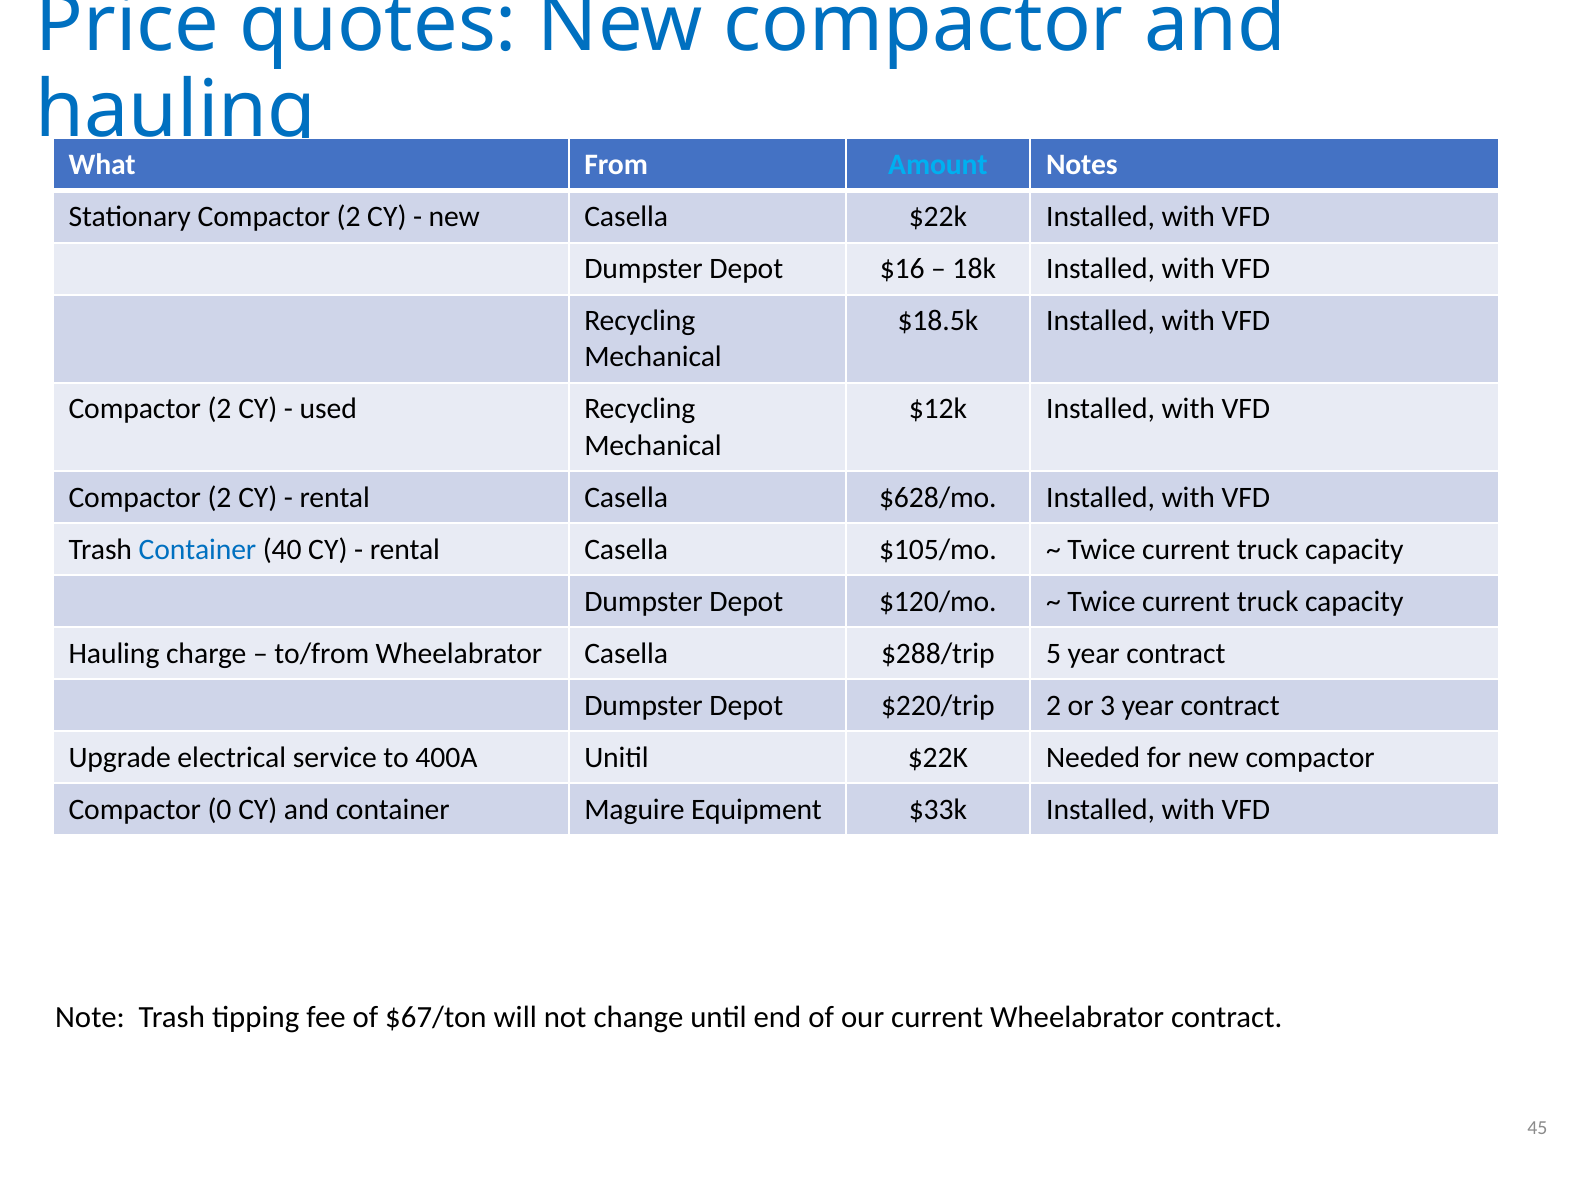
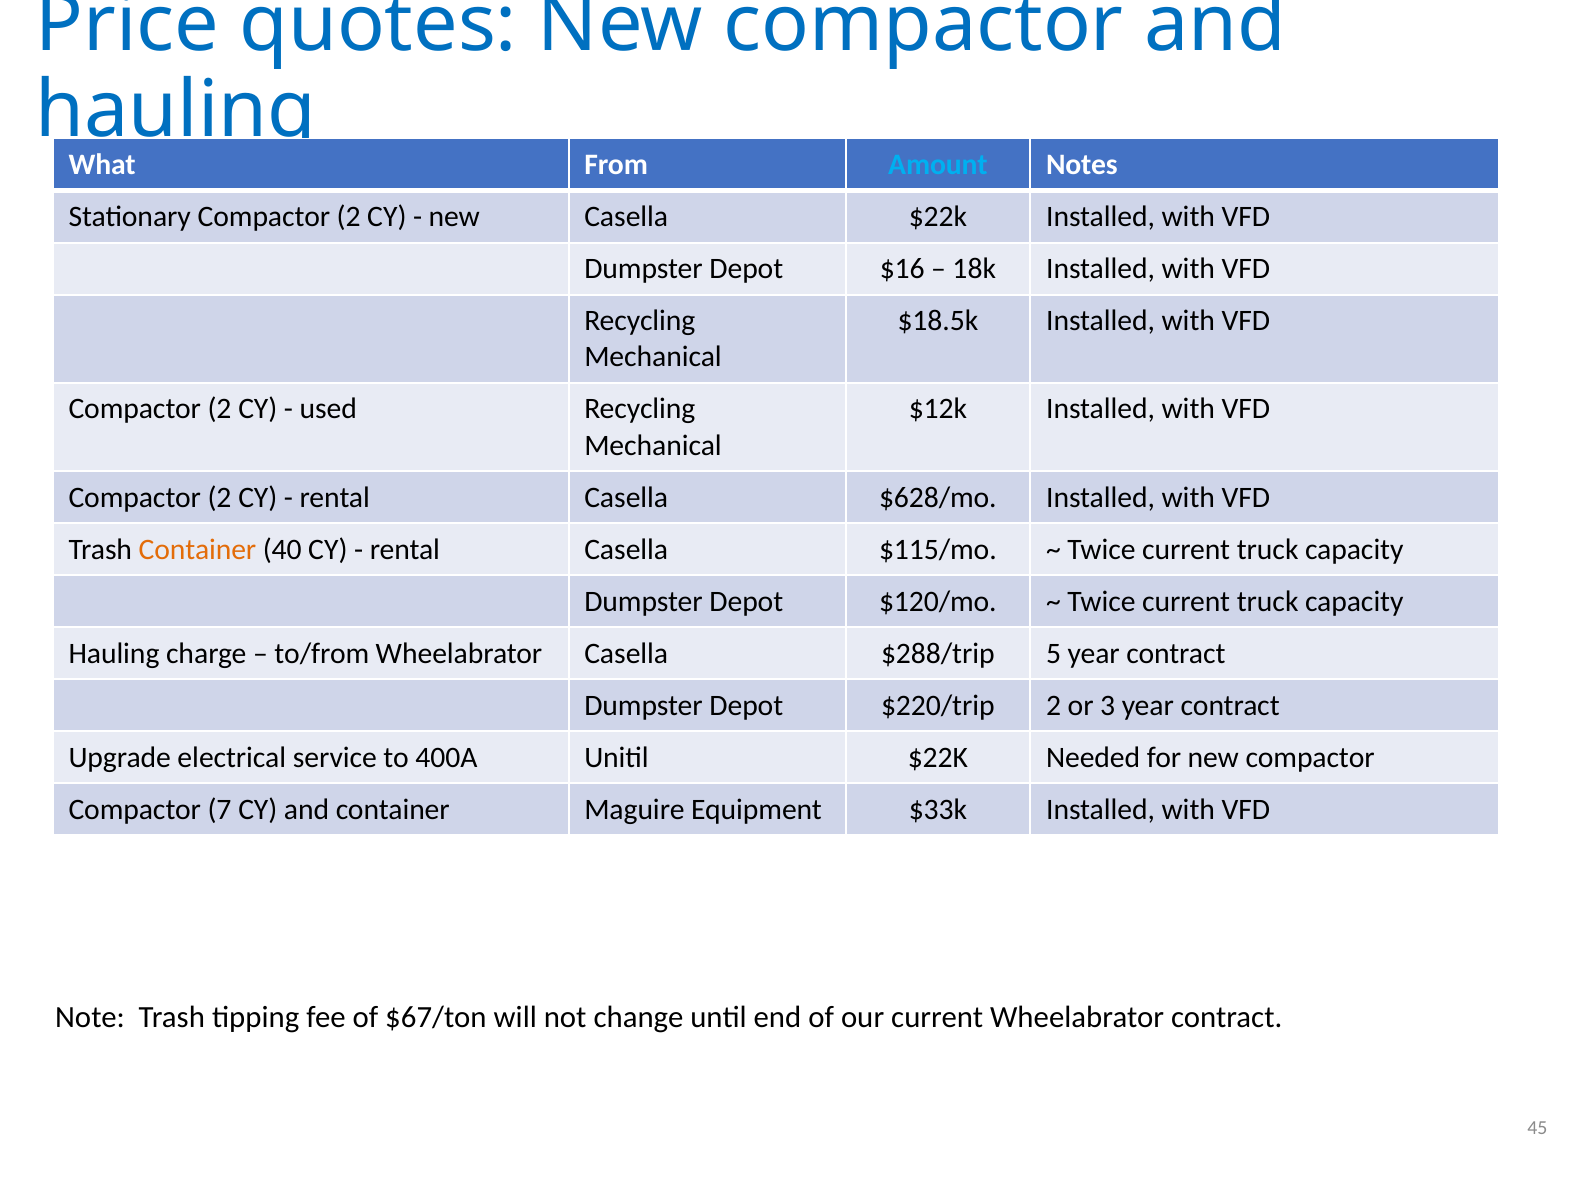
Container at (197, 549) colour: blue -> orange
$105/mo: $105/mo -> $115/mo
0: 0 -> 7
